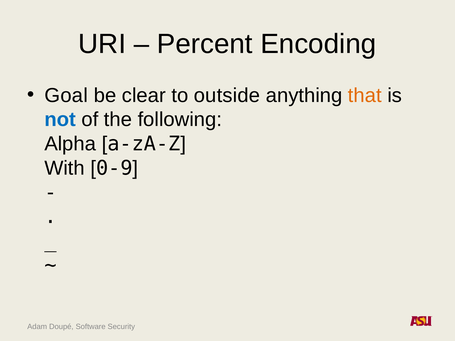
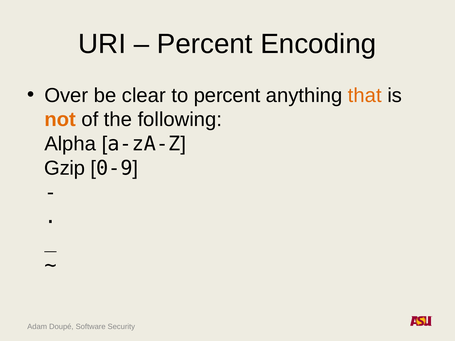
Goal: Goal -> Over
to outside: outside -> percent
not colour: blue -> orange
With: With -> Gzip
